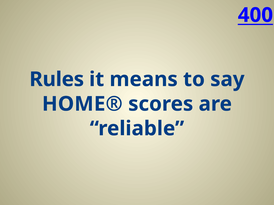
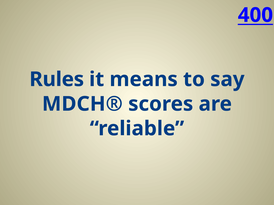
HOME®: HOME® -> MDCH®
